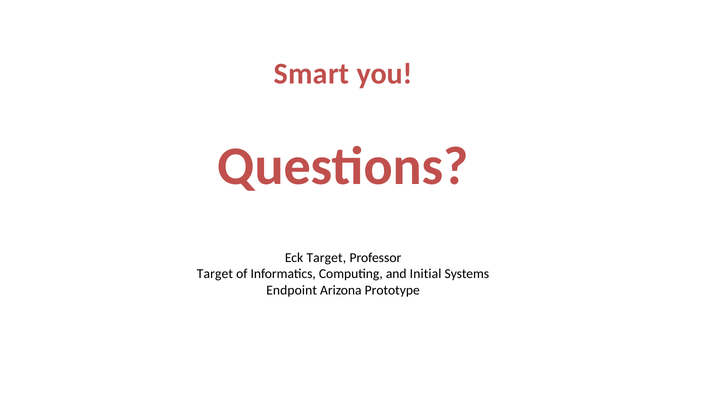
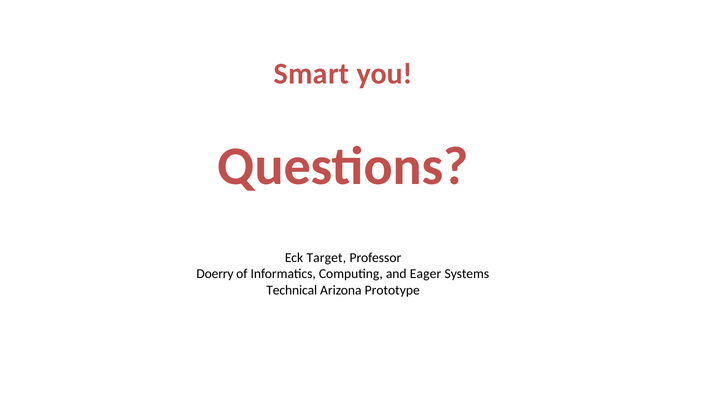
Target at (215, 274): Target -> Doerry
Initial: Initial -> Eager
Endpoint: Endpoint -> Technical
